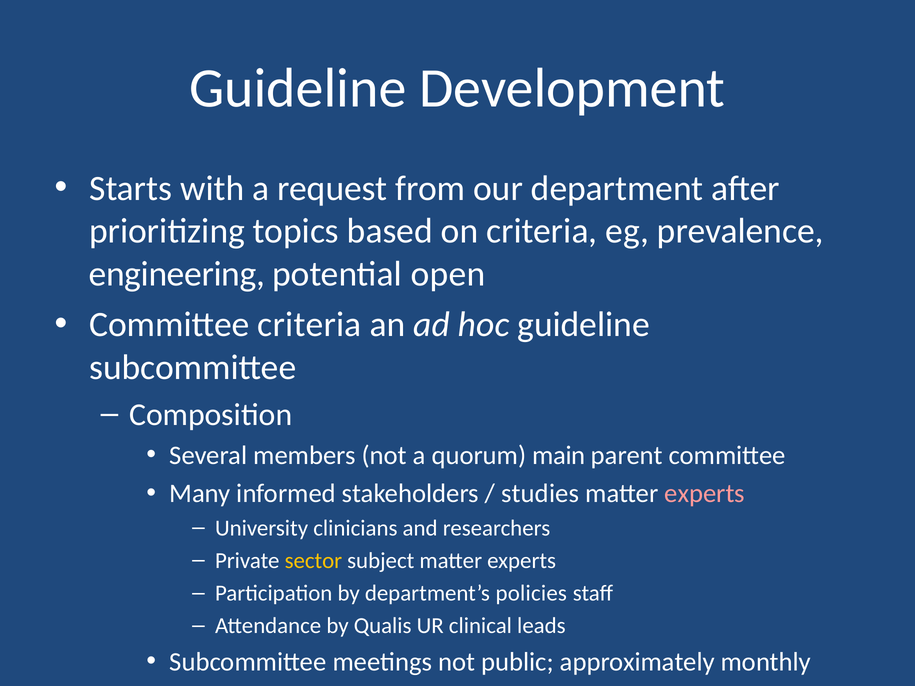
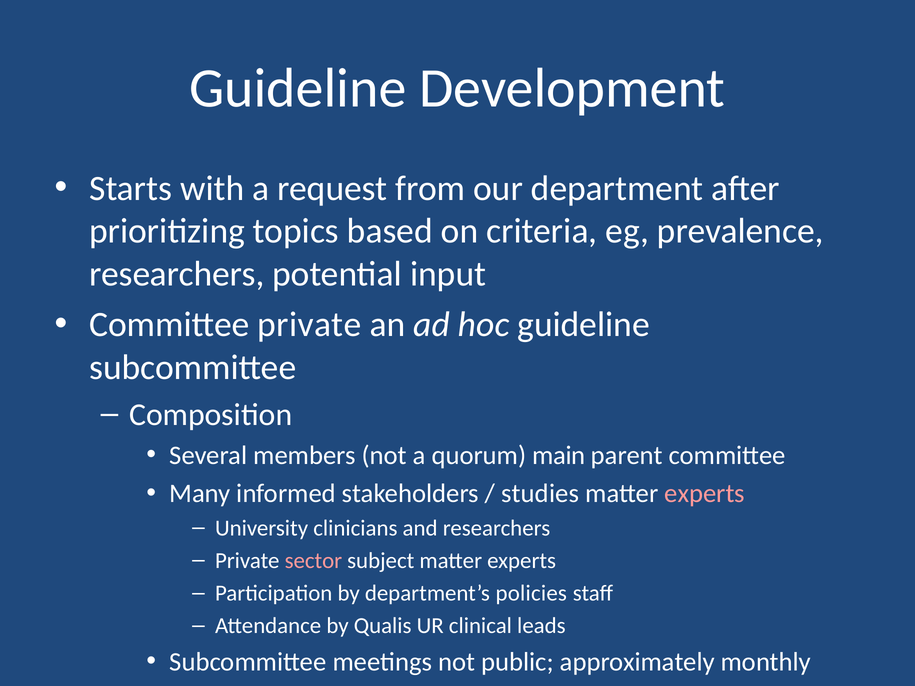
engineering at (177, 274): engineering -> researchers
open: open -> input
Committee criteria: criteria -> private
sector colour: yellow -> pink
